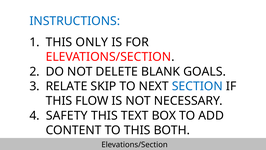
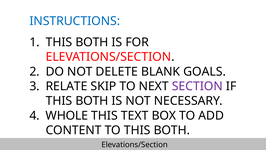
ONLY at (92, 42): ONLY -> BOTH
SECTION colour: blue -> purple
FLOW at (92, 101): FLOW -> BOTH
SAFETY: SAFETY -> WHOLE
